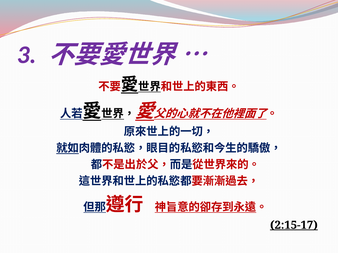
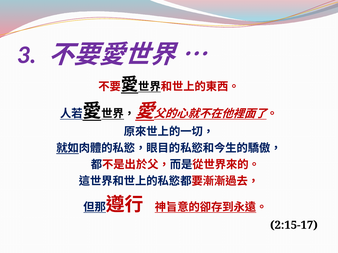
2:15-17 underline: present -> none
